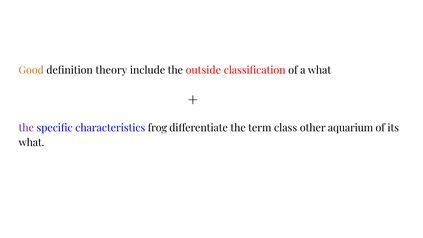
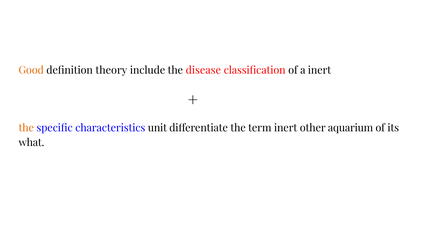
outside: outside -> disease
a what: what -> inert
the at (26, 128) colour: purple -> orange
frog: frog -> unit
term class: class -> inert
